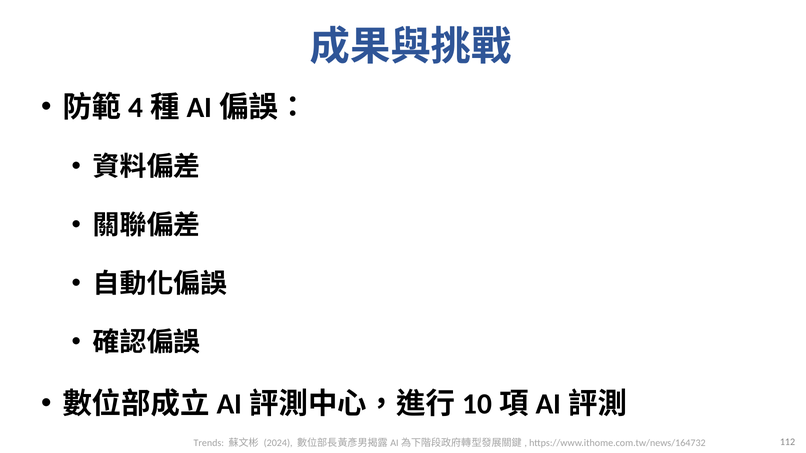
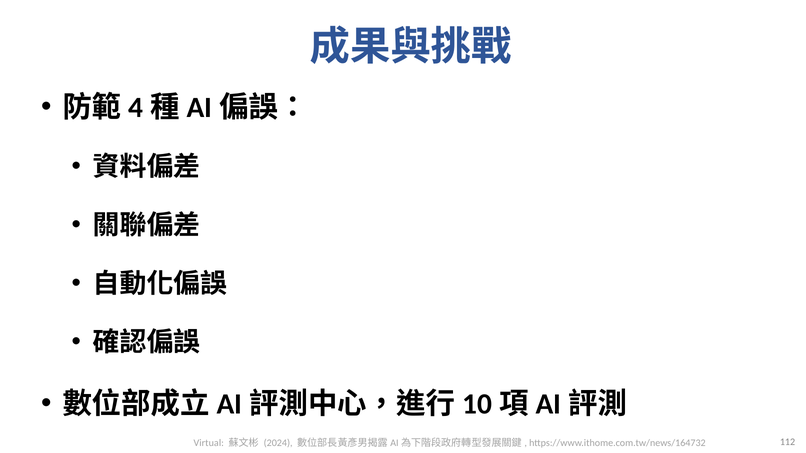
Trends: Trends -> Virtual
